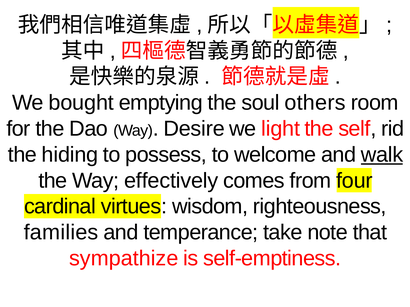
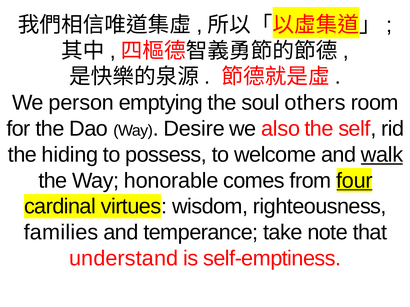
bought: bought -> person
light: light -> also
effectively: effectively -> honorable
four underline: none -> present
sympathize: sympathize -> understand
